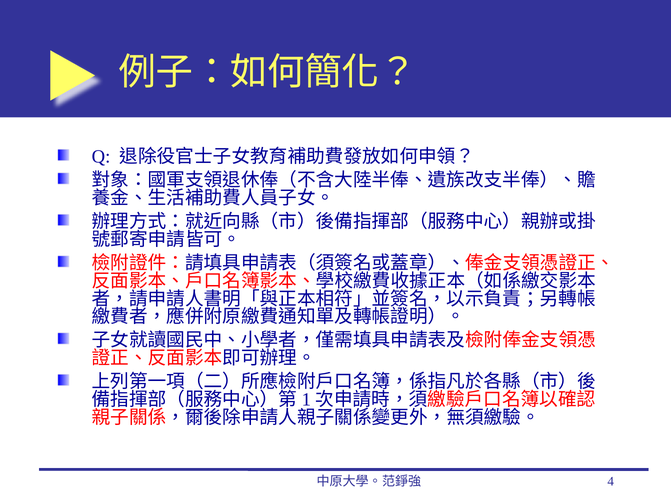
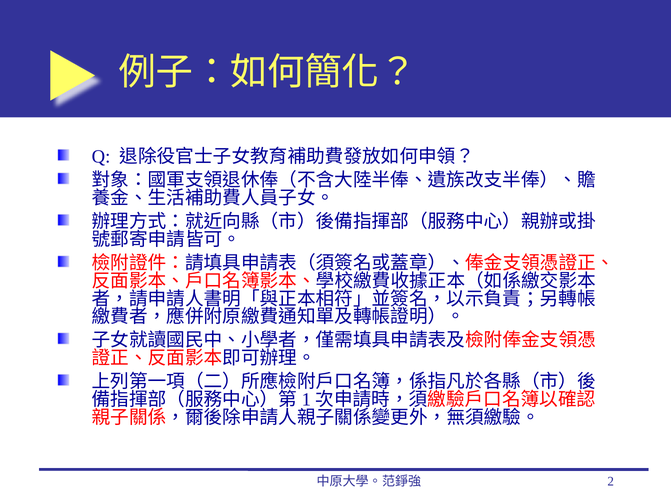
4: 4 -> 2
